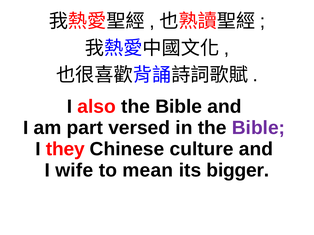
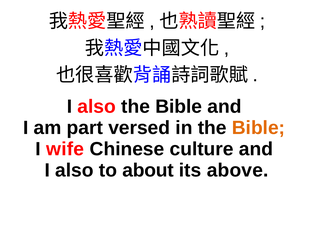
Bible at (258, 128) colour: purple -> orange
they: they -> wife
wife at (74, 171): wife -> also
mean: mean -> about
bigger: bigger -> above
